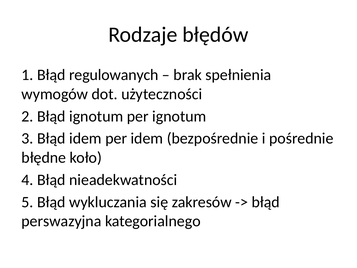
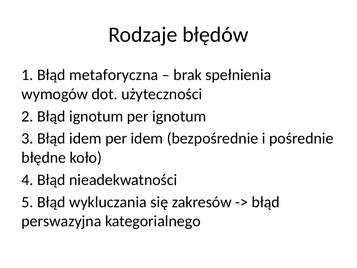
regulowanych: regulowanych -> metaforyczna
